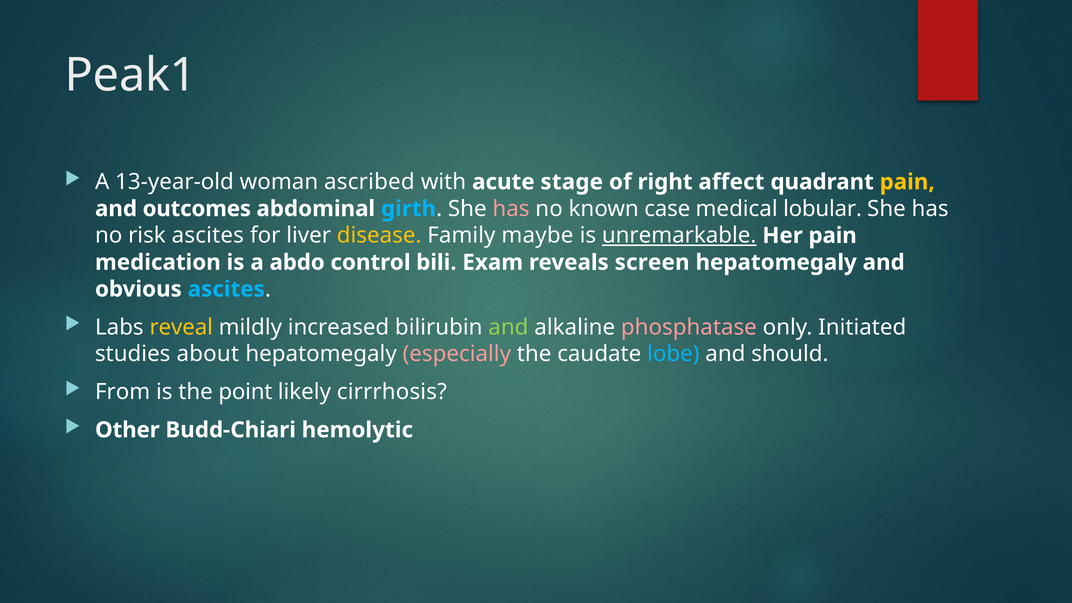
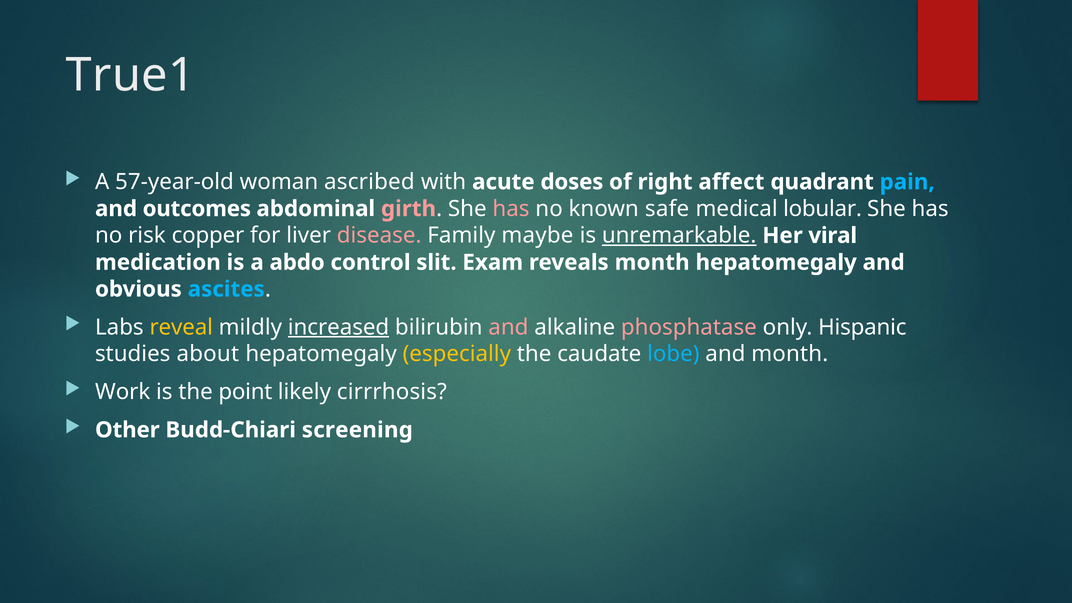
Peak1: Peak1 -> True1
13-year-old: 13-year-old -> 57-year-old
stage: stage -> doses
pain at (907, 182) colour: yellow -> light blue
girth colour: light blue -> pink
case: case -> safe
risk ascites: ascites -> copper
disease colour: yellow -> pink
Her pain: pain -> viral
bili: bili -> slit
reveals screen: screen -> month
increased underline: none -> present
and at (508, 327) colour: light green -> pink
Initiated: Initiated -> Hispanic
especially colour: pink -> yellow
and should: should -> month
From: From -> Work
hemolytic: hemolytic -> screening
